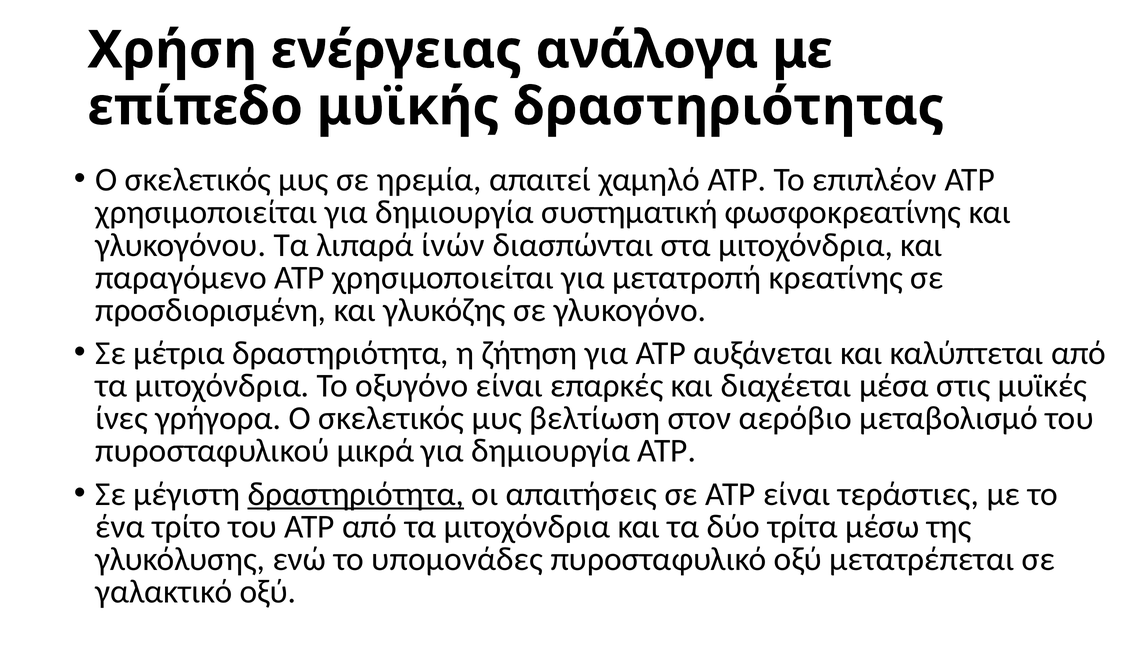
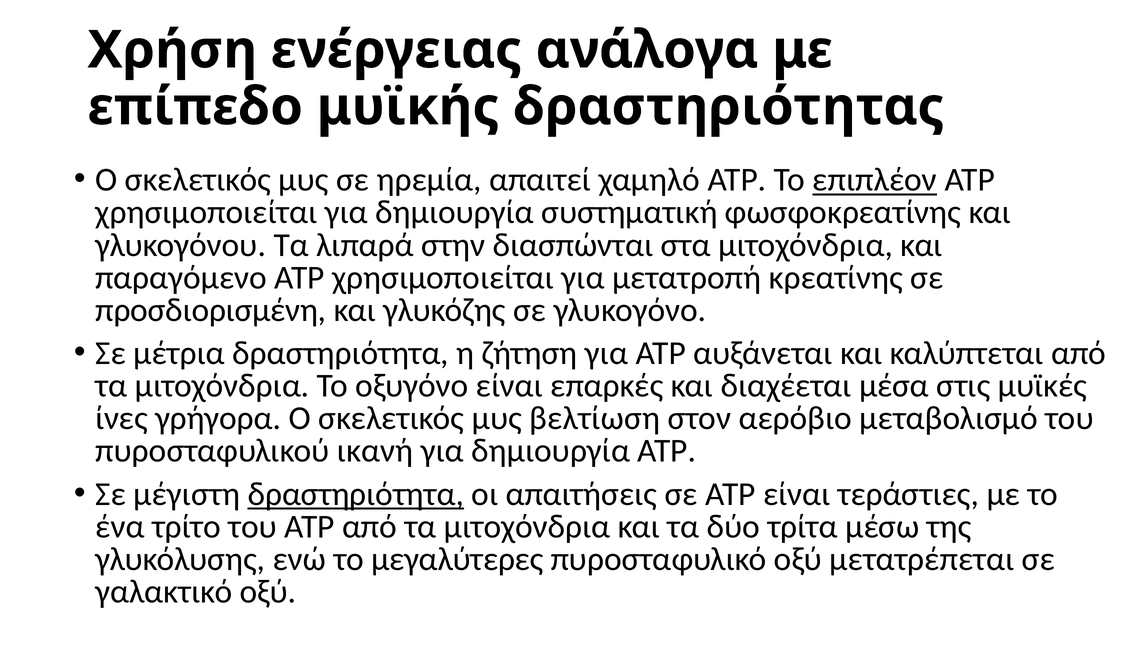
επιπλέον underline: none -> present
ίνών: ίνών -> στην
μικρά: μικρά -> ικανή
υπομονάδες: υπομονάδες -> μεγαλύτερες
